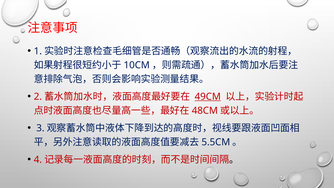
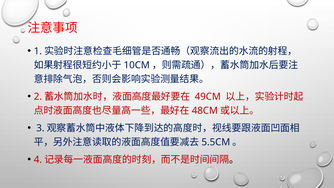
49CM underline: present -> none
